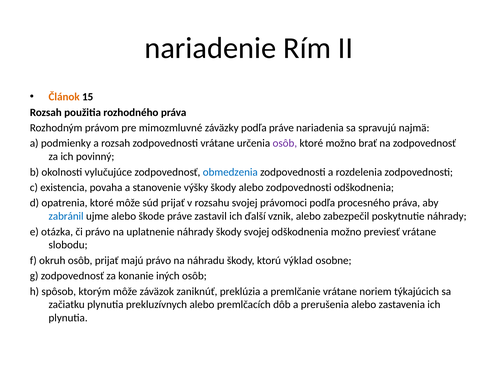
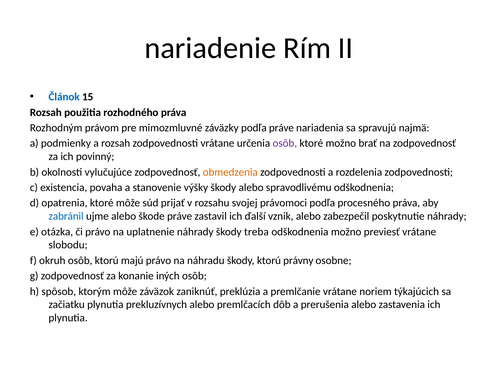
Článok colour: orange -> blue
obmedzenia colour: blue -> orange
alebo zodpovednosti: zodpovednosti -> spravodlivému
škody svojej: svojej -> treba
osôb prijať: prijať -> ktorú
výklad: výklad -> právny
